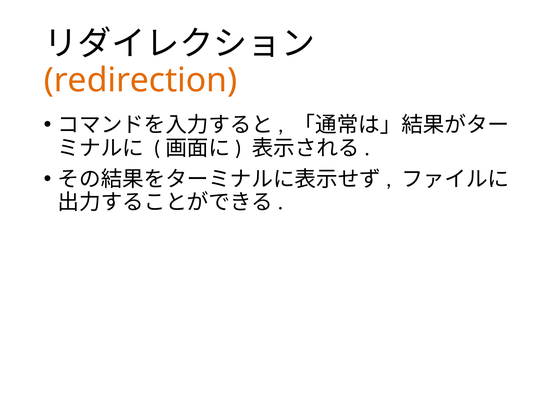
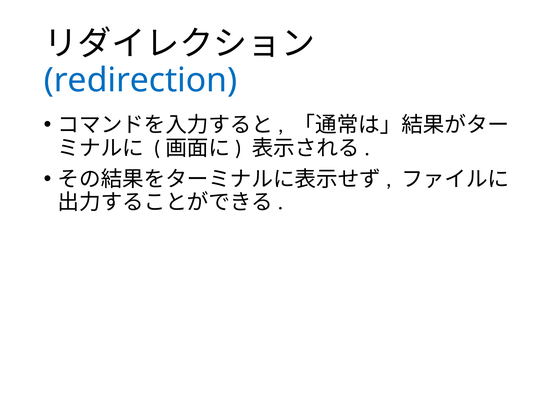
redirection colour: orange -> blue
